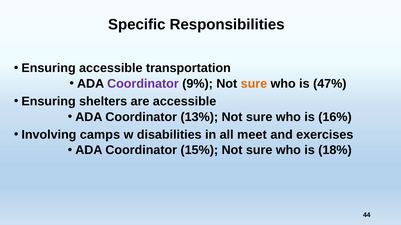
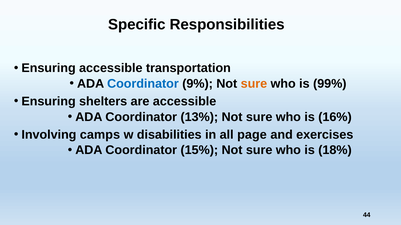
Coordinator at (143, 84) colour: purple -> blue
47%: 47% -> 99%
meet: meet -> page
